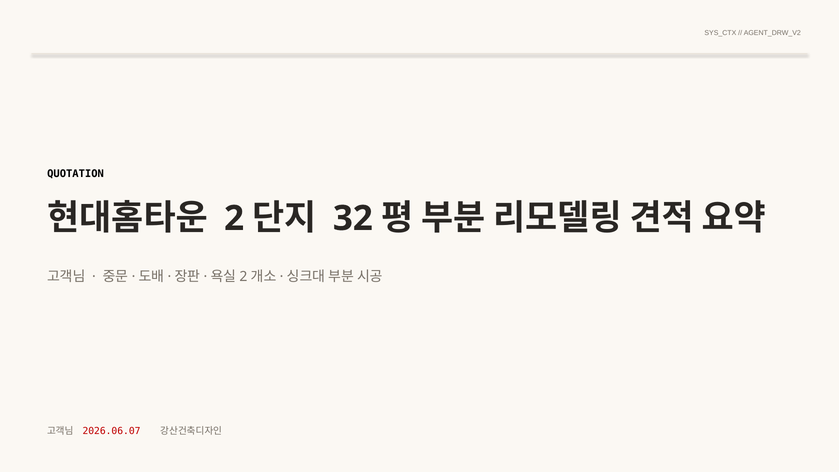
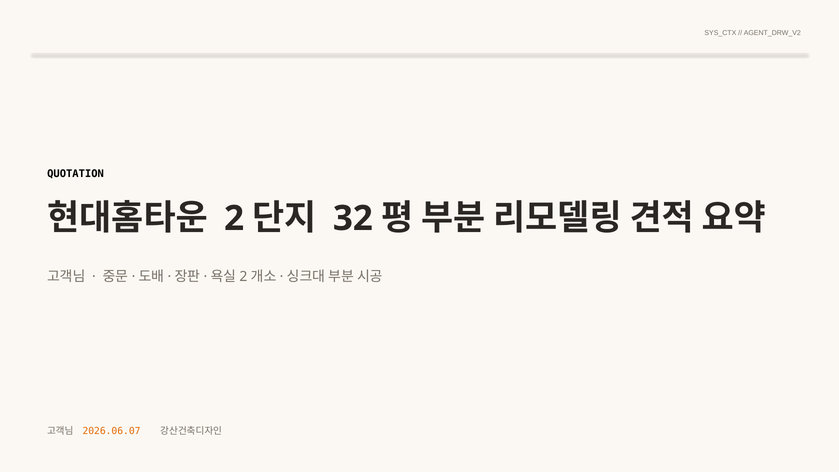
2026.06.07 colour: red -> orange
